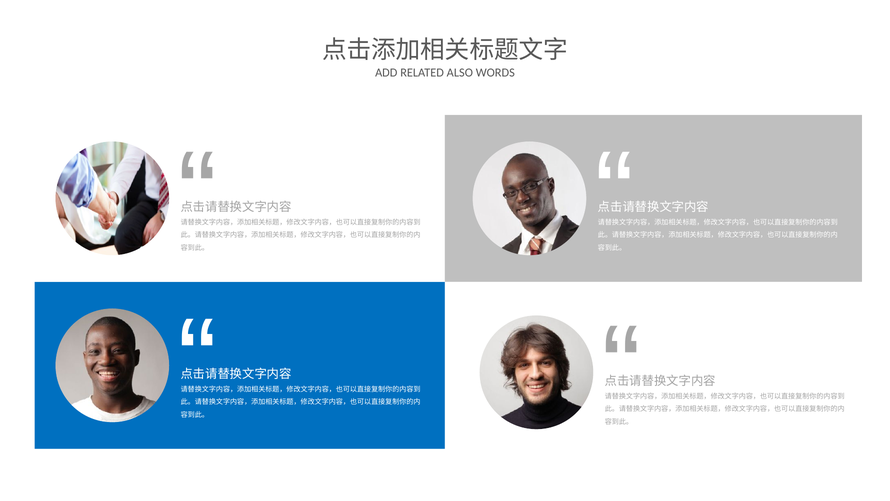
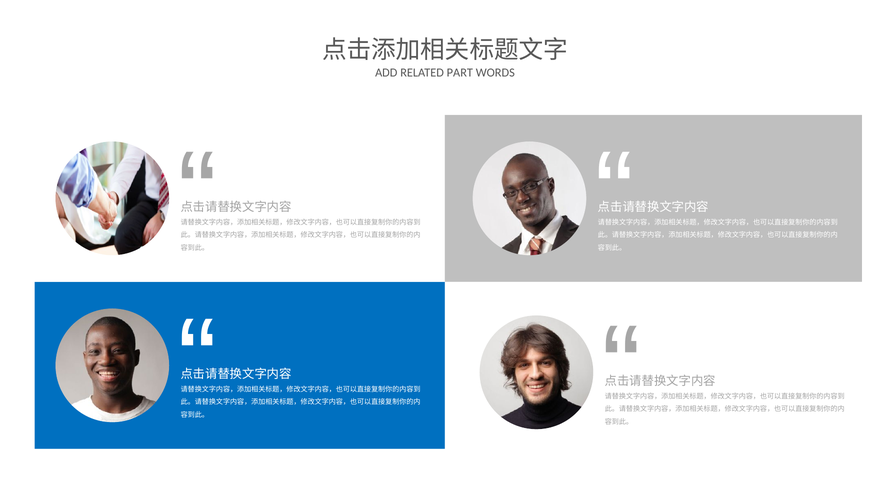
ALSO: ALSO -> PART
